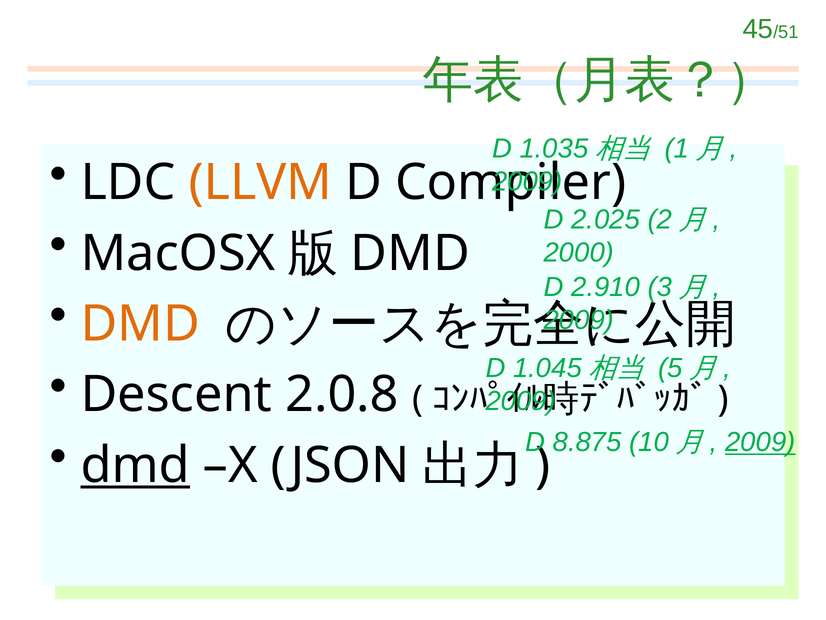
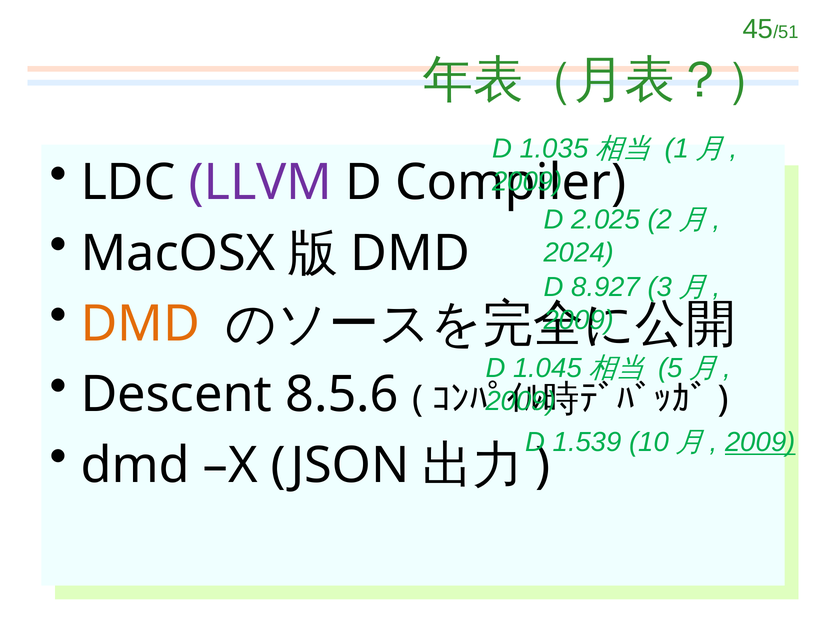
LLVM colour: orange -> purple
2000: 2000 -> 2024
2.910: 2.910 -> 8.927
2.0.8: 2.0.8 -> 8.5.6
8.875: 8.875 -> 1.539
dmd at (135, 465) underline: present -> none
